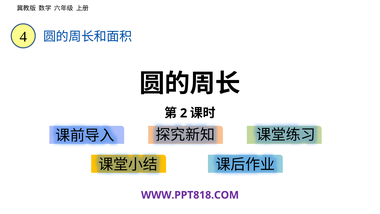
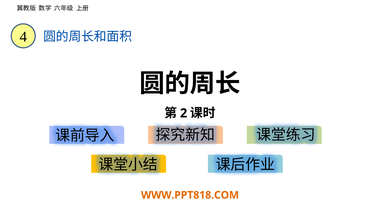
WWW.PPT818.COM colour: purple -> orange
